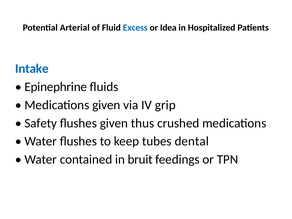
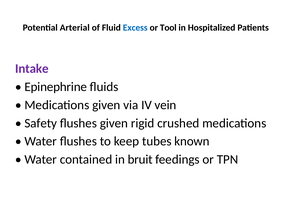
Idea: Idea -> Tool
Intake colour: blue -> purple
grip: grip -> vein
thus: thus -> rigid
dental: dental -> known
